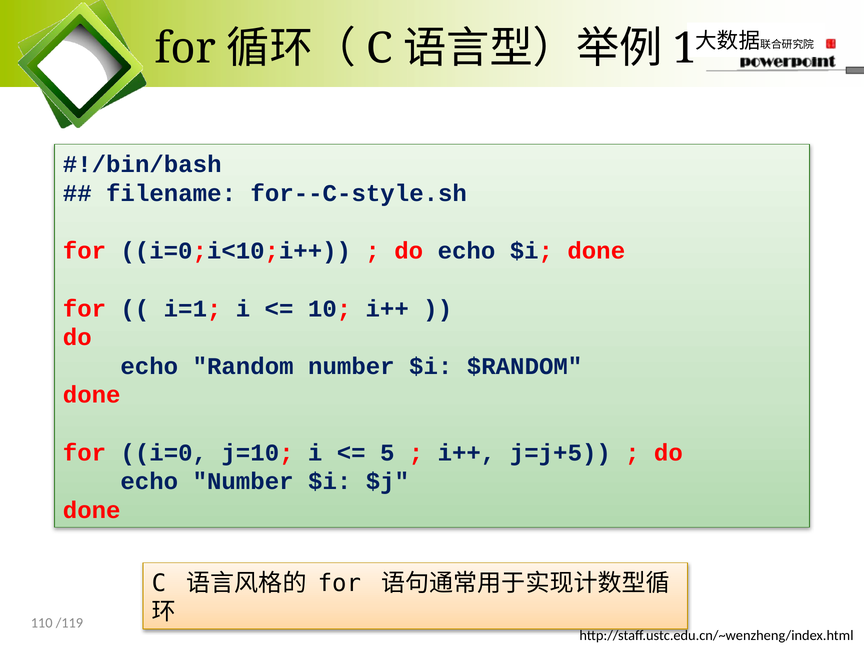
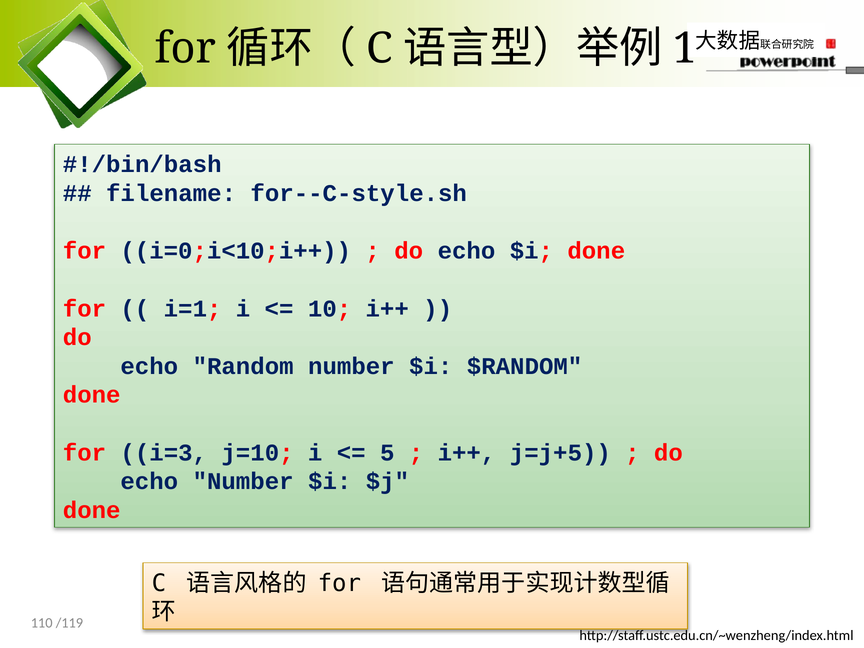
i=0: i=0 -> i=3
